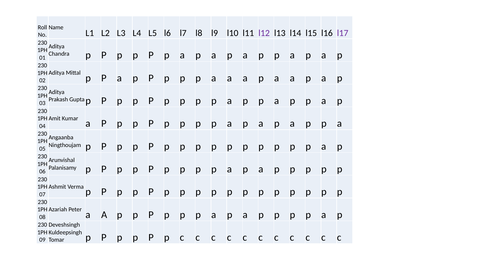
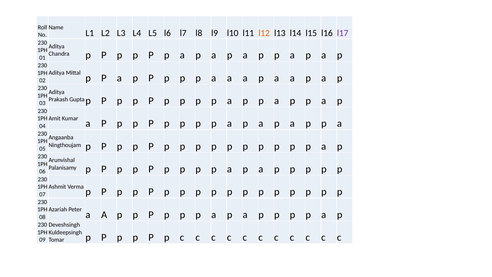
l12 colour: purple -> orange
